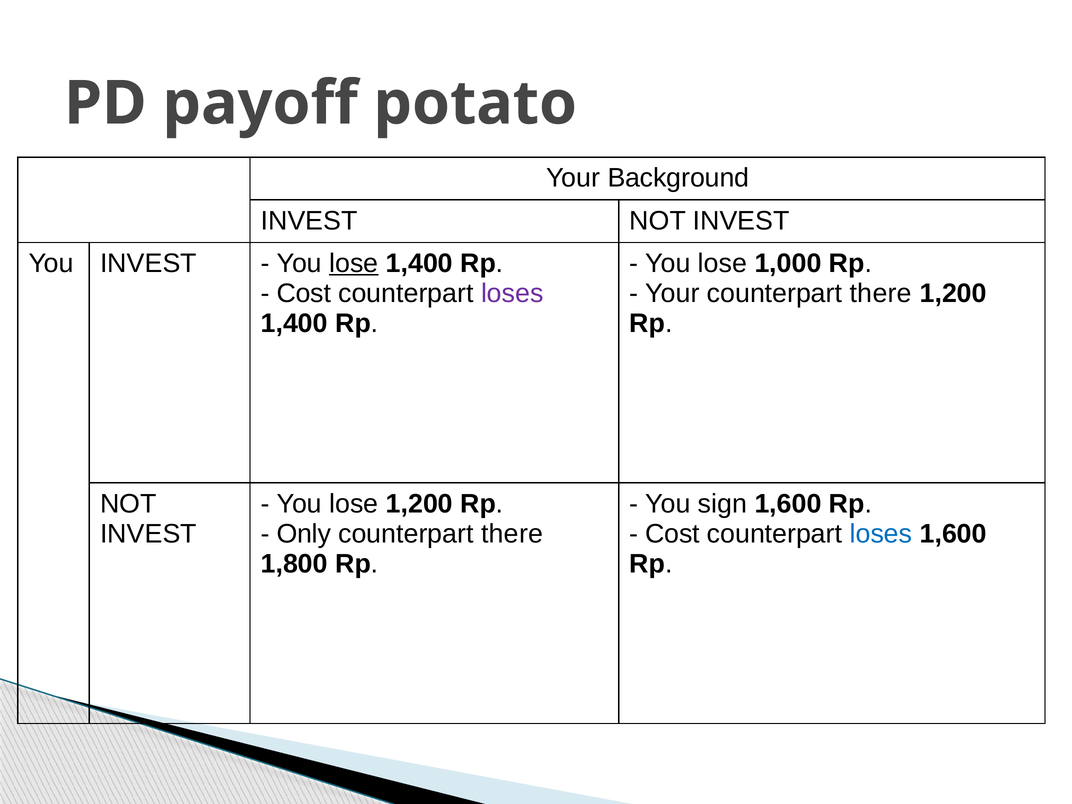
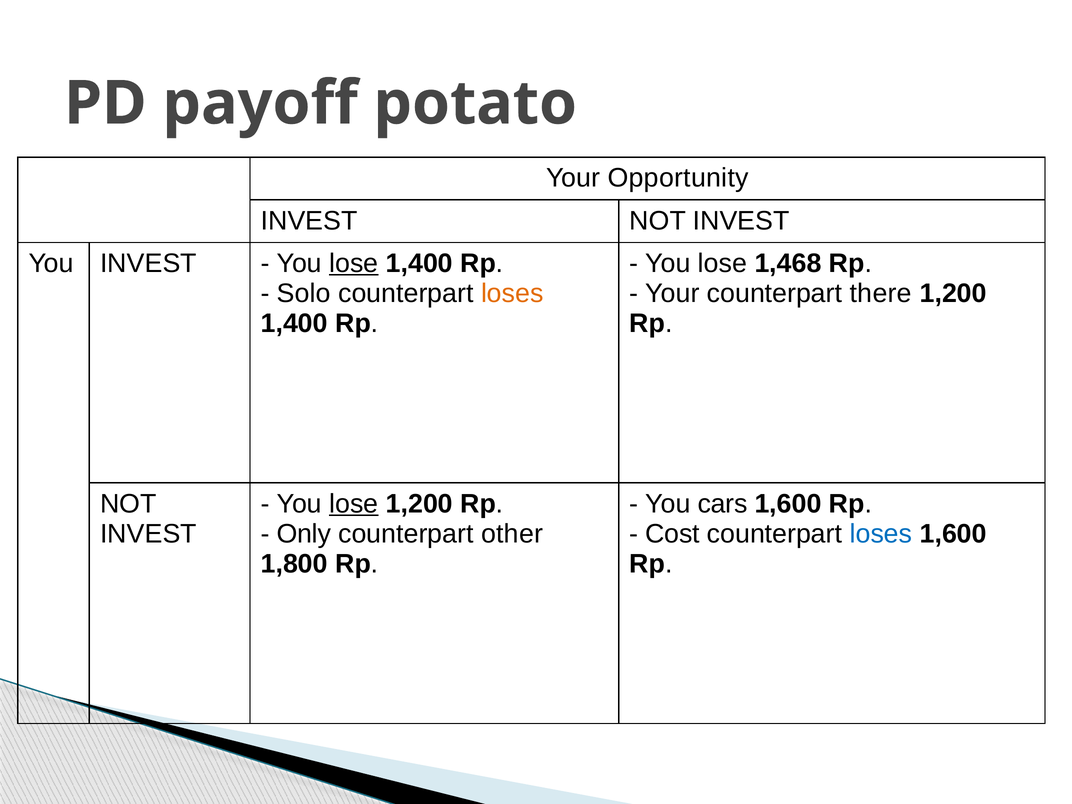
Background: Background -> Opportunity
1,000: 1,000 -> 1,468
Cost at (304, 293): Cost -> Solo
loses at (512, 293) colour: purple -> orange
lose at (354, 504) underline: none -> present
sign: sign -> cars
there at (512, 534): there -> other
